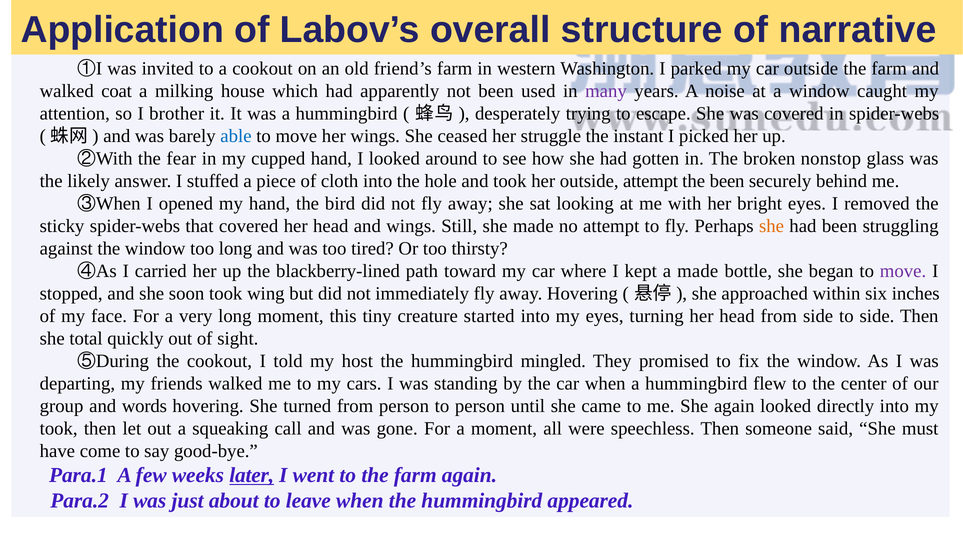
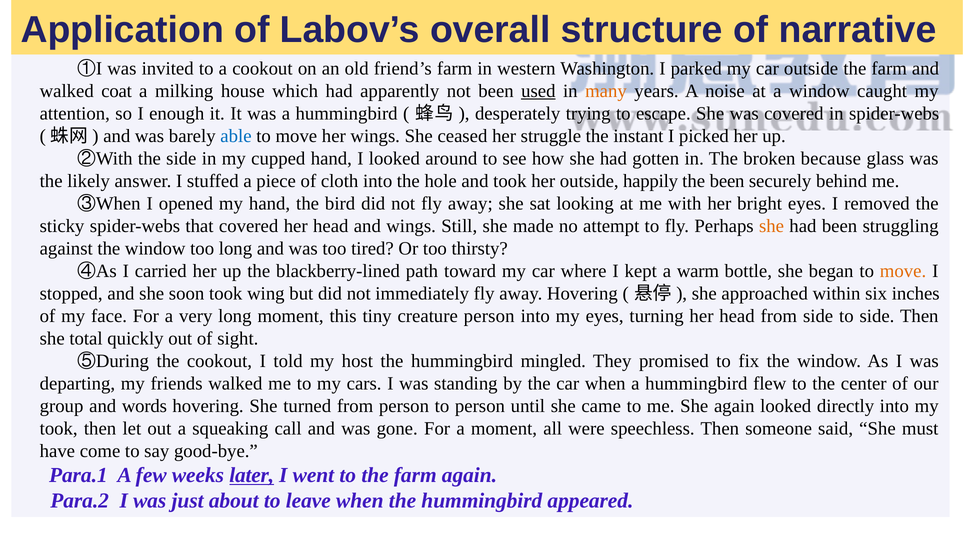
used underline: none -> present
many colour: purple -> orange
brother: brother -> enough
the fear: fear -> side
nonstop: nonstop -> because
outside attempt: attempt -> happily
a made: made -> warm
move at (903, 271) colour: purple -> orange
creature started: started -> person
